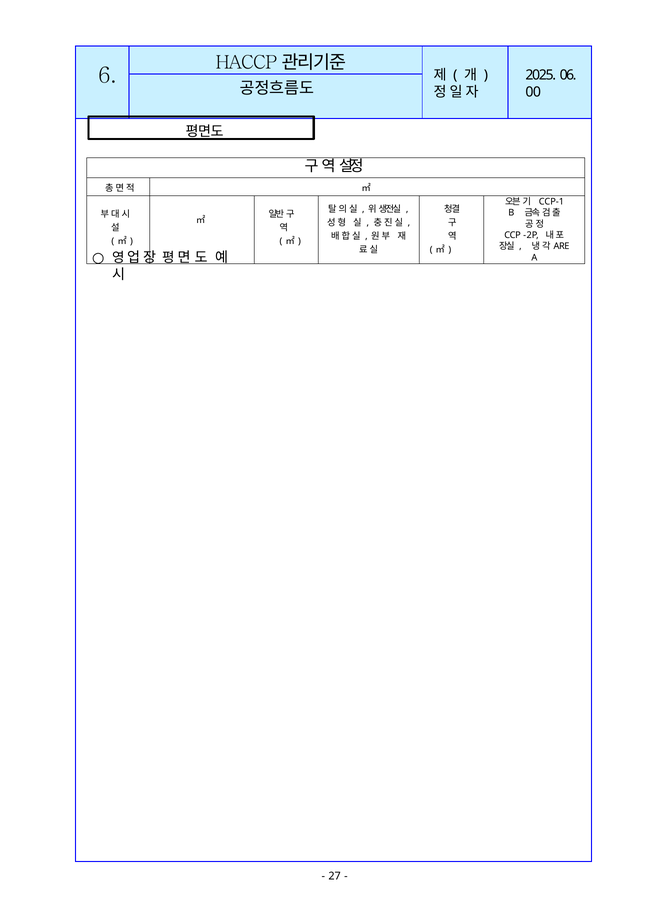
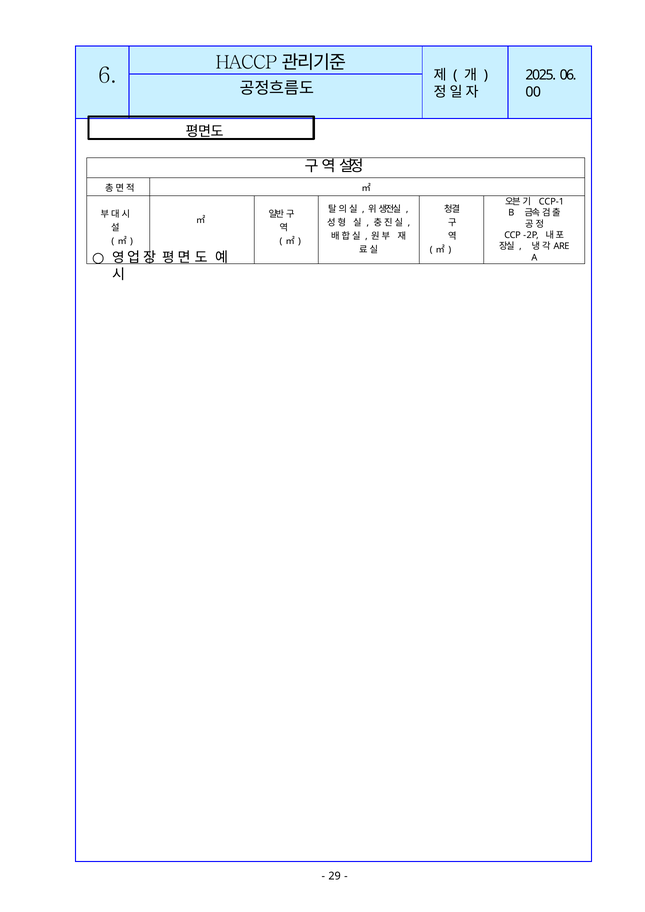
27: 27 -> 29
